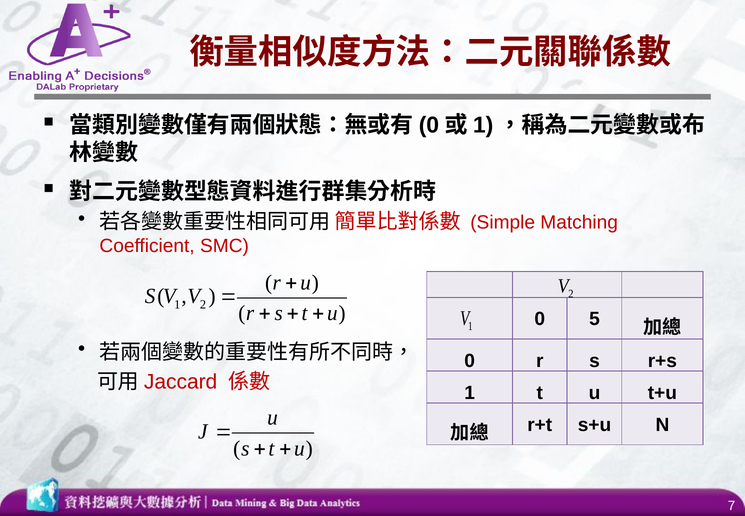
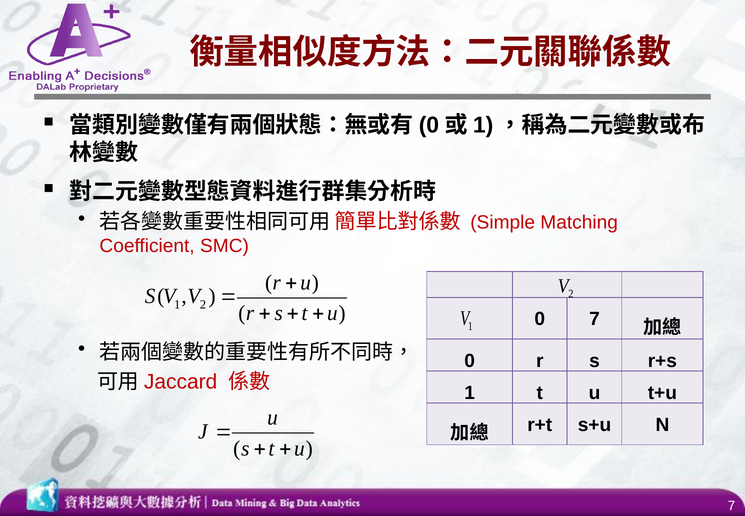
0 5: 5 -> 7
